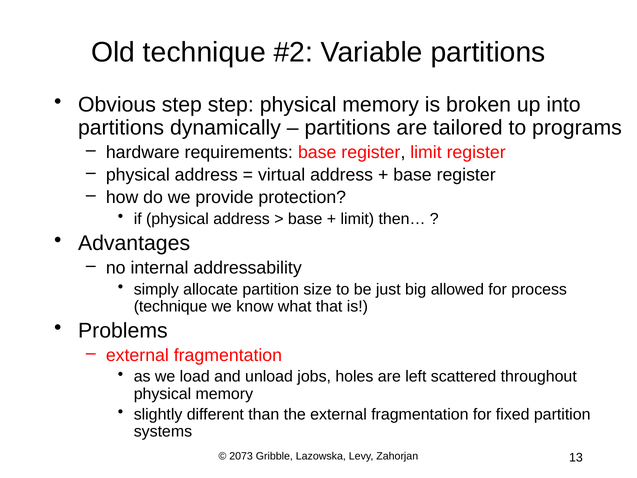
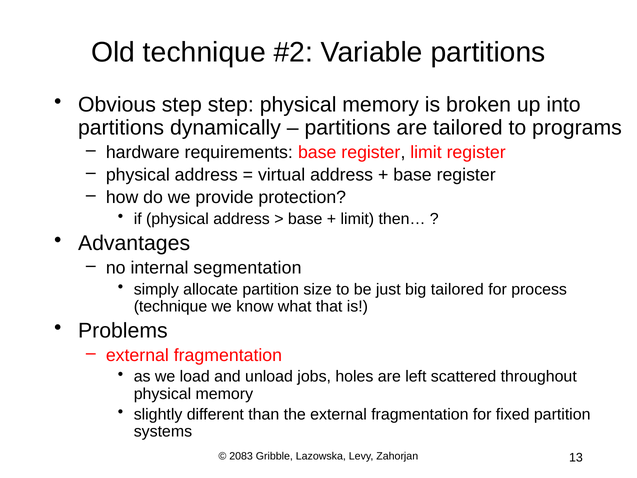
addressability: addressability -> segmentation
big allowed: allowed -> tailored
2073: 2073 -> 2083
